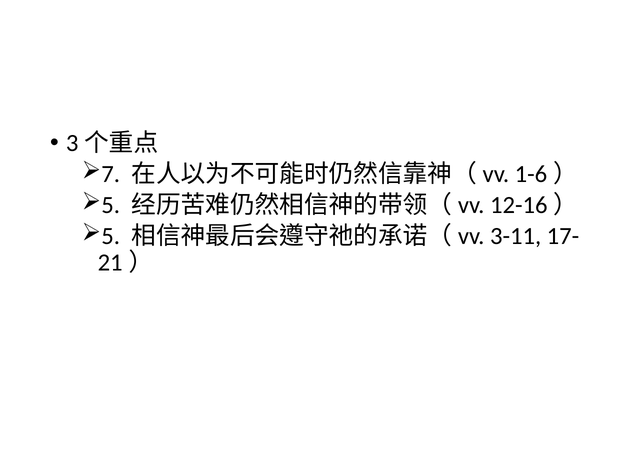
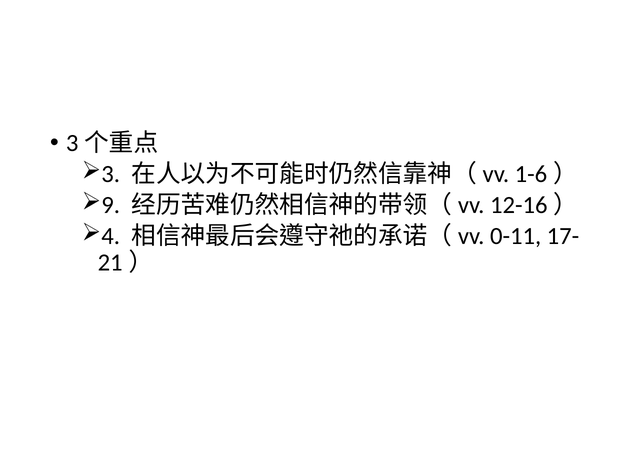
7: 7 -> 3
5 at (111, 205): 5 -> 9
5 at (111, 236): 5 -> 4
3-11: 3-11 -> 0-11
